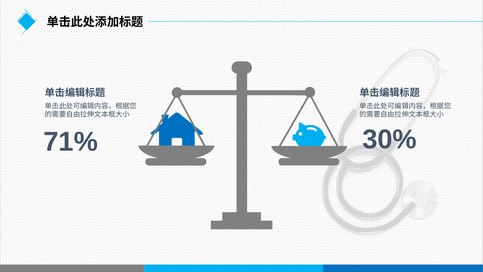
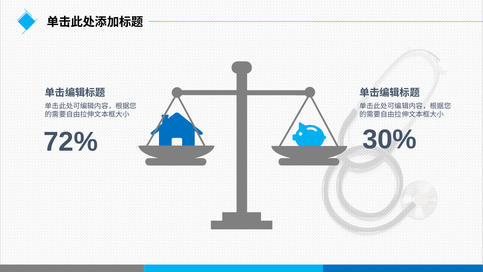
71%: 71% -> 72%
